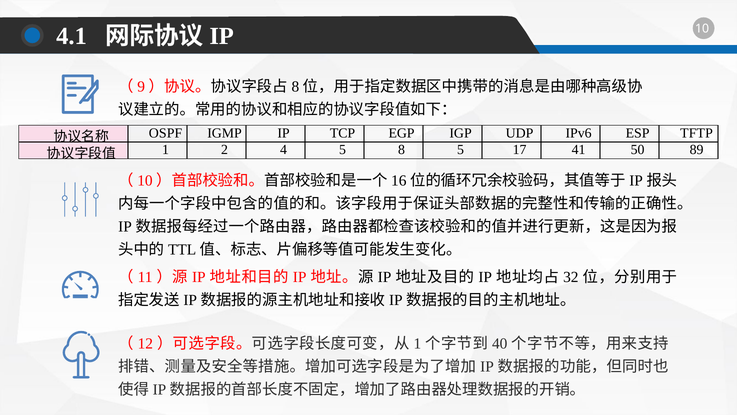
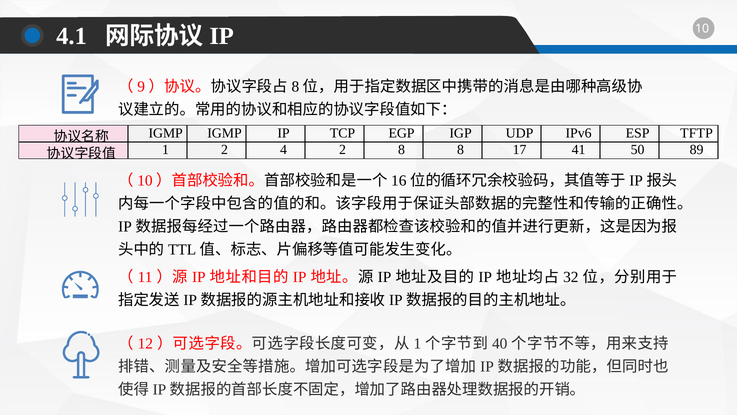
OSPF at (166, 133): OSPF -> IGMP
4 5: 5 -> 2
8 5: 5 -> 8
